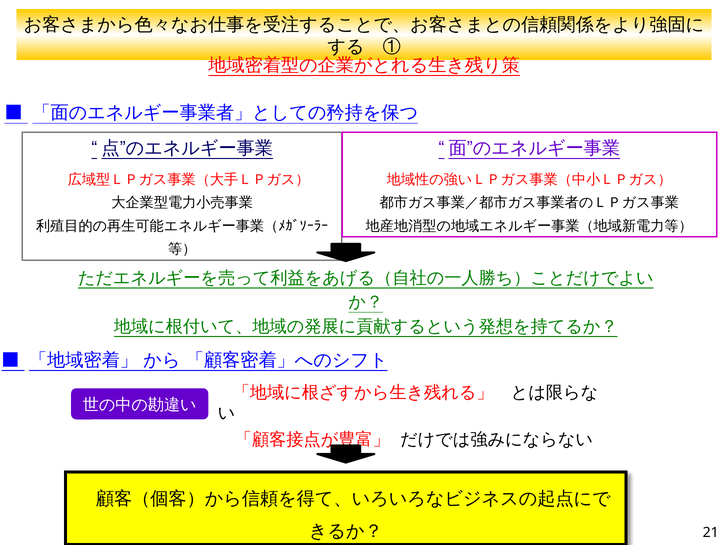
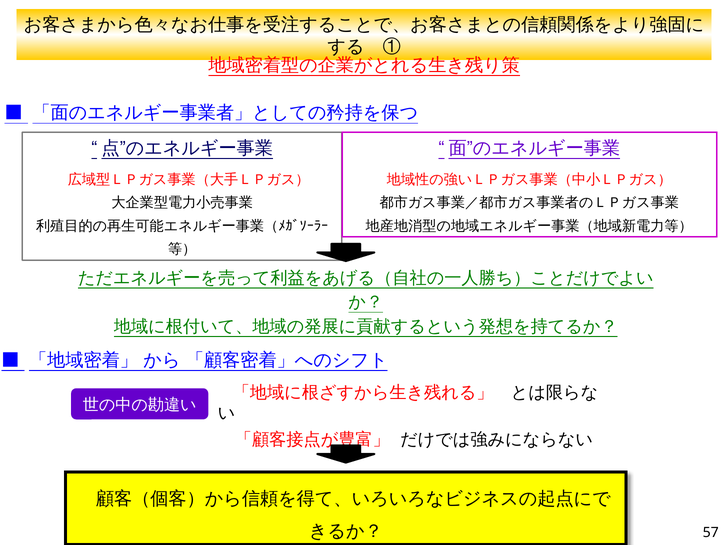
21: 21 -> 57
